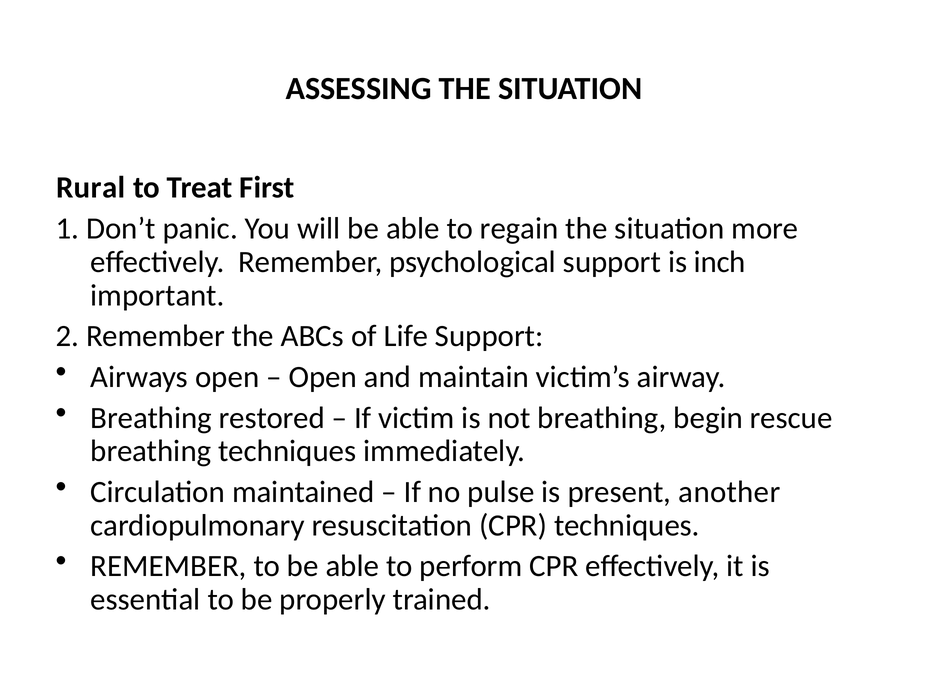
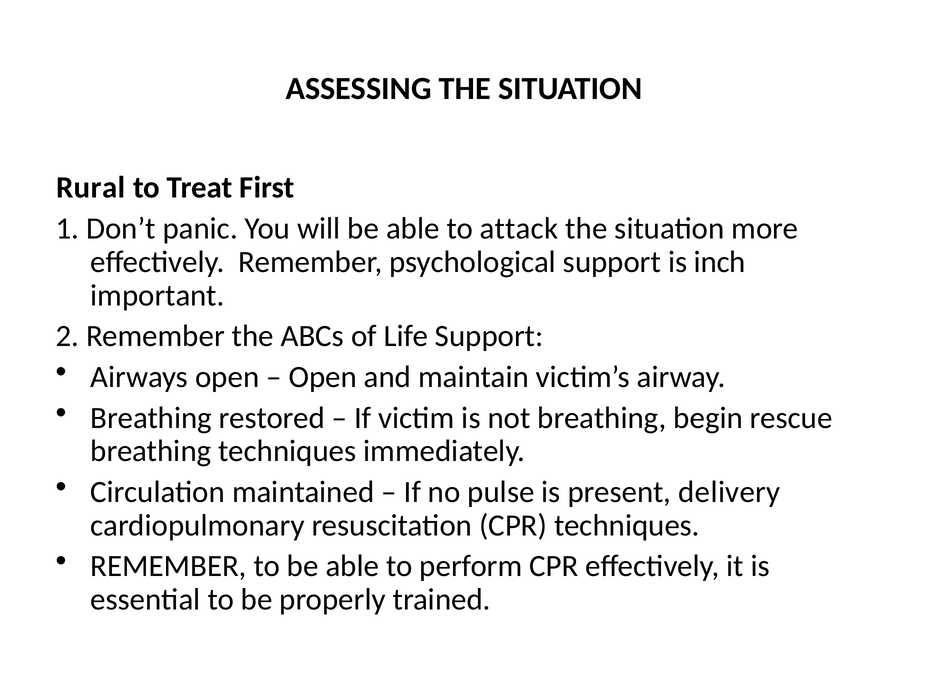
regain: regain -> attack
another: another -> delivery
